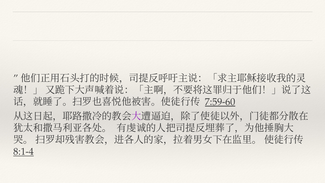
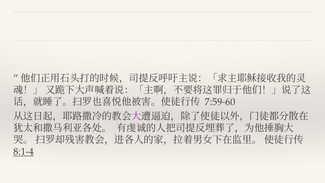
7:59-60 underline: present -> none
